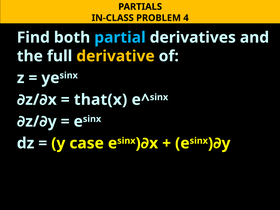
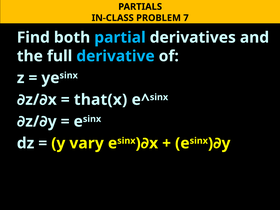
4: 4 -> 7
derivative colour: yellow -> light blue
case: case -> vary
